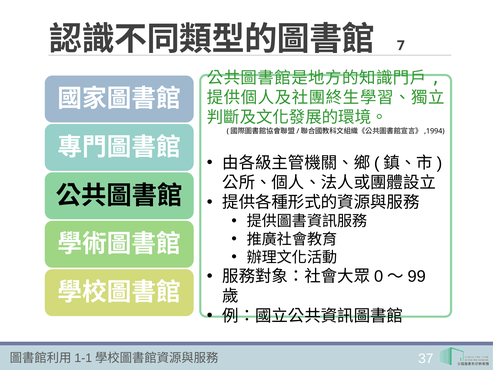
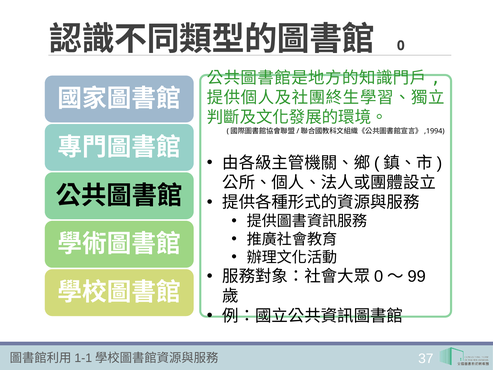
7: 7 -> 0
